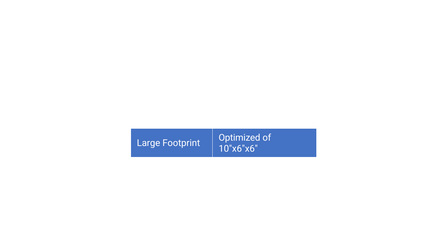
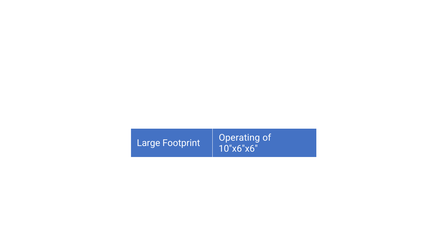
Optimized: Optimized -> Operating
